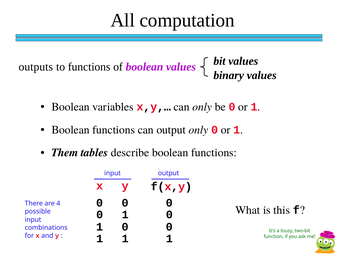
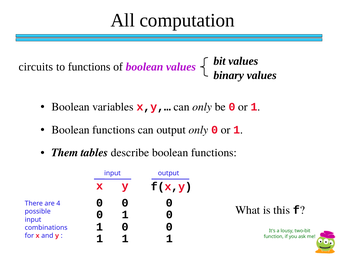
outputs: outputs -> circuits
